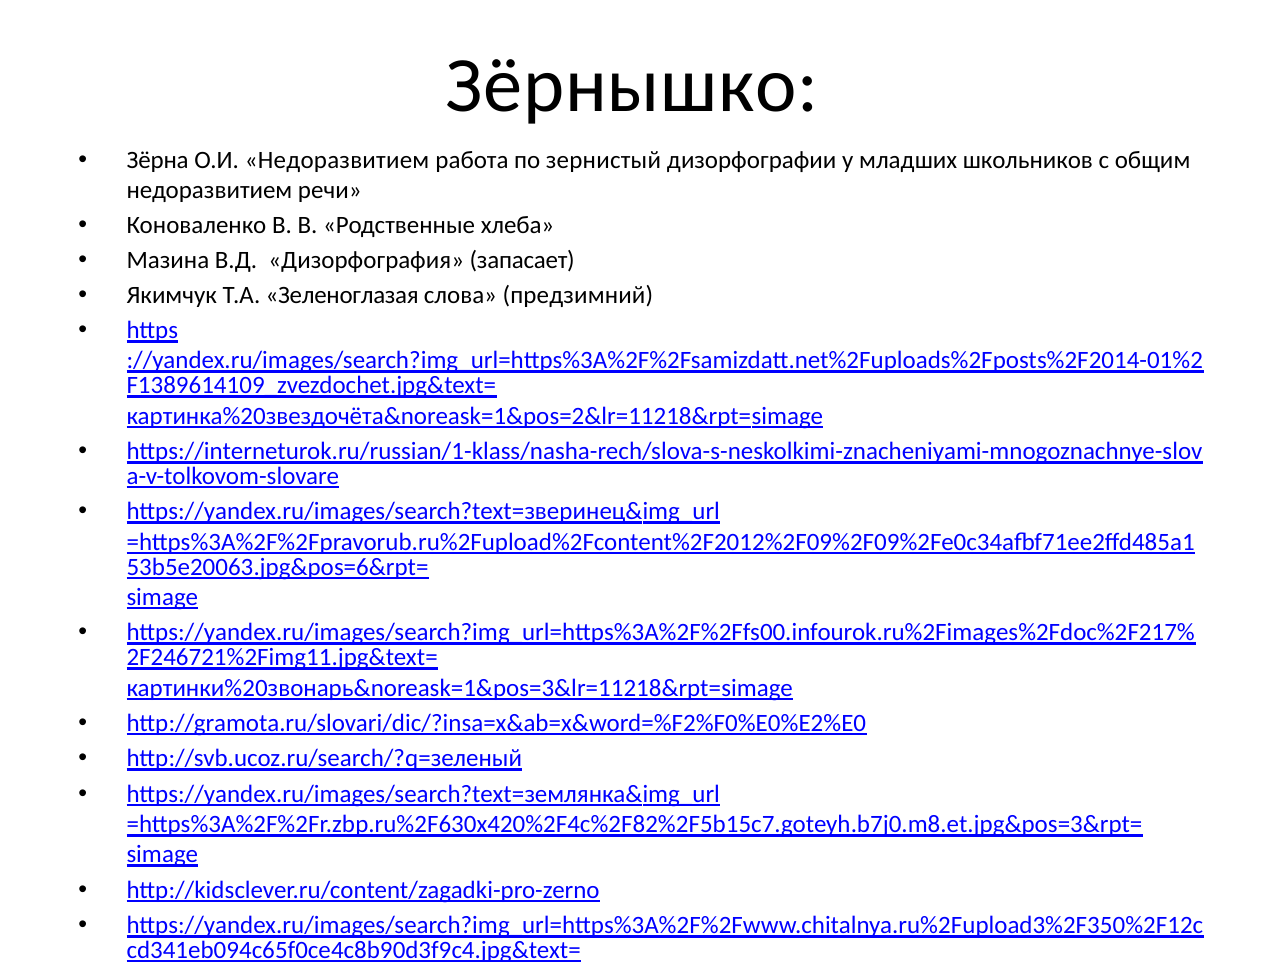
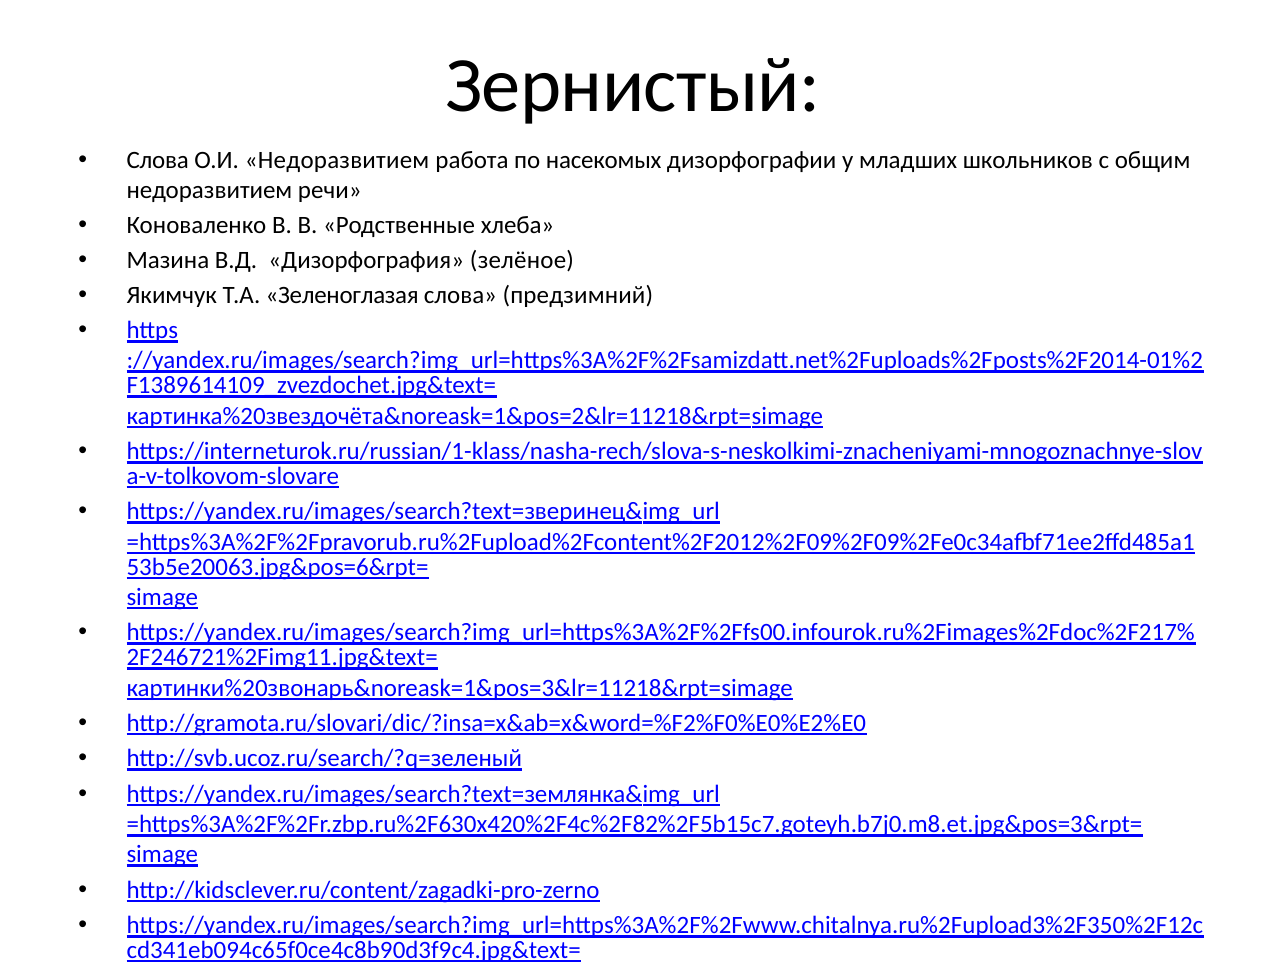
Зёрнышко: Зёрнышко -> Зернистый
Зёрна at (158, 161): Зёрна -> Слова
зернистый: зернистый -> насекомых
запасает: запасает -> зелёное
